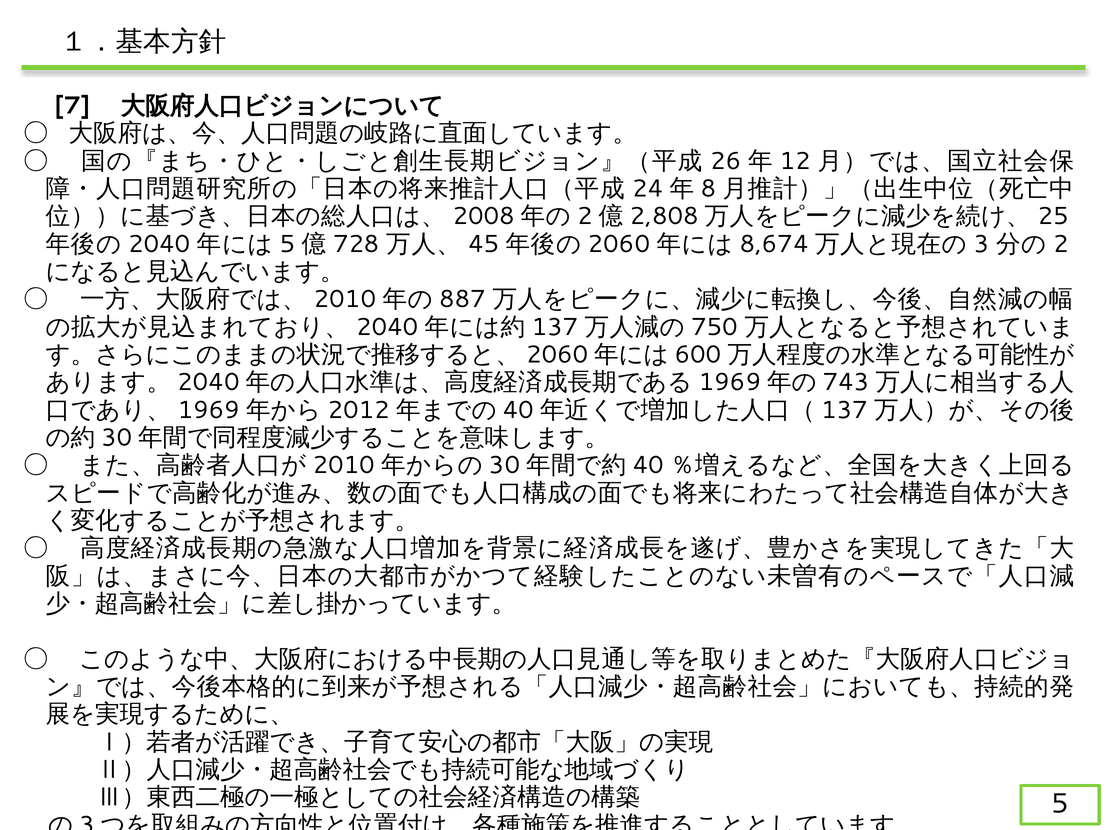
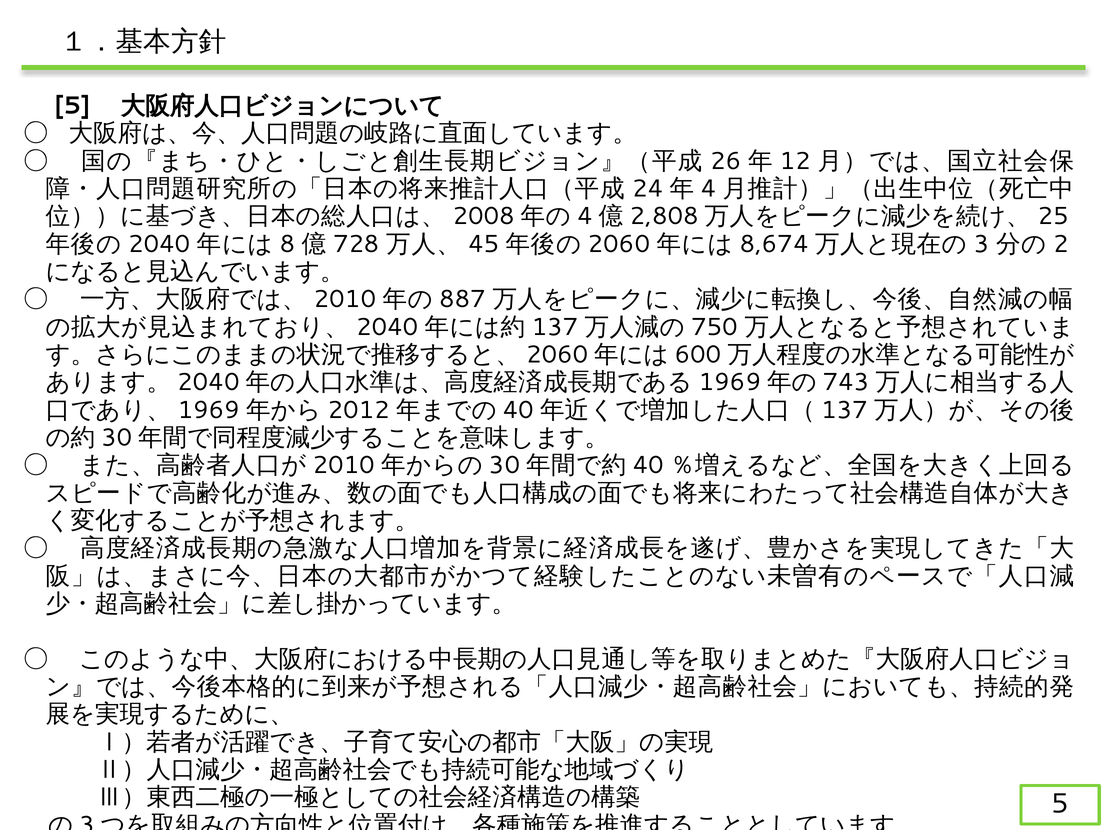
7 at (72, 106): 7 -> 5
8 at (709, 189): 8 -> 4
2 at (585, 216): 2 -> 4
5 at (288, 244): 5 -> 8
